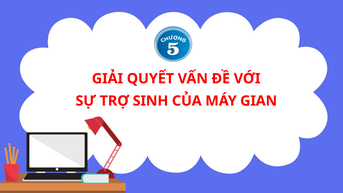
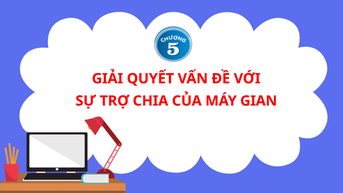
SINH: SINH -> CHIA
